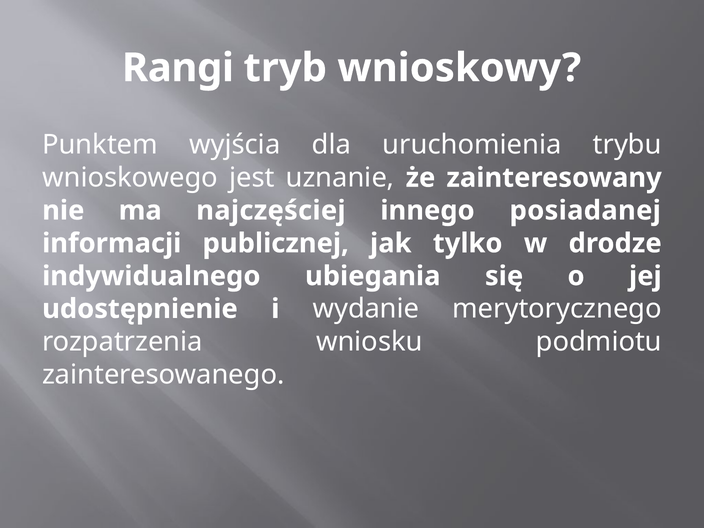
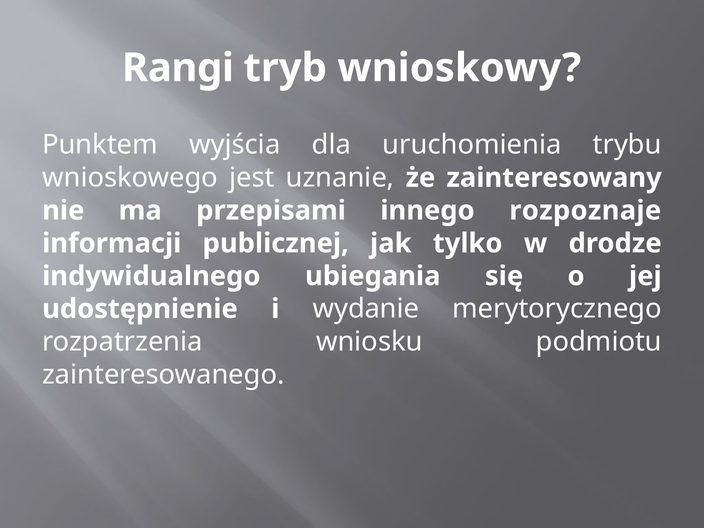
najczęściej: najczęściej -> przepisami
posiadanej: posiadanej -> rozpoznaje
